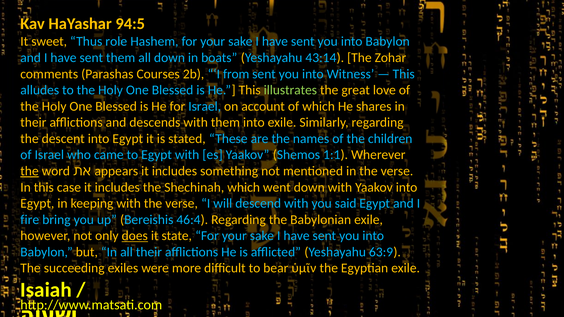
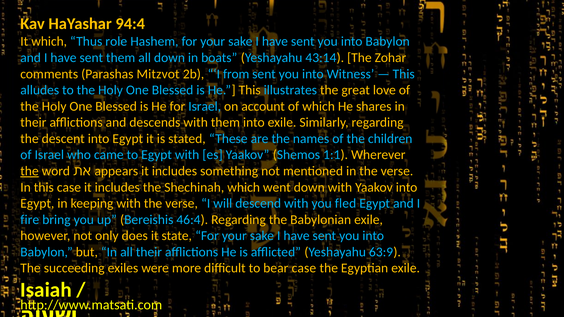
94:5: 94:5 -> 94:4
It sweet: sweet -> which
Courses: Courses -> Mitzvot
illustrates colour: light green -> light blue
said: said -> fled
does underline: present -> none
bear ὑμῖν: ὑμῖν -> case
